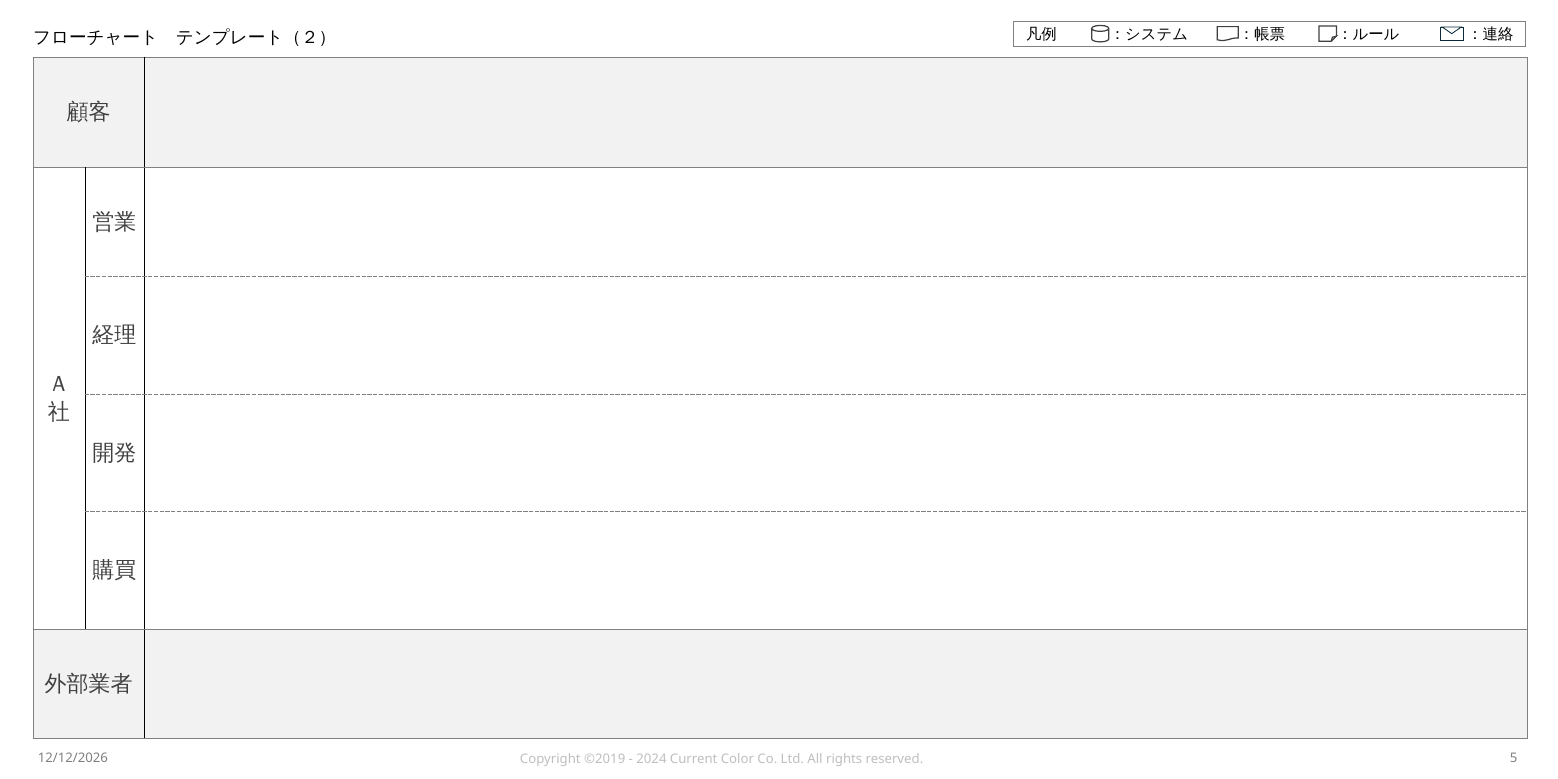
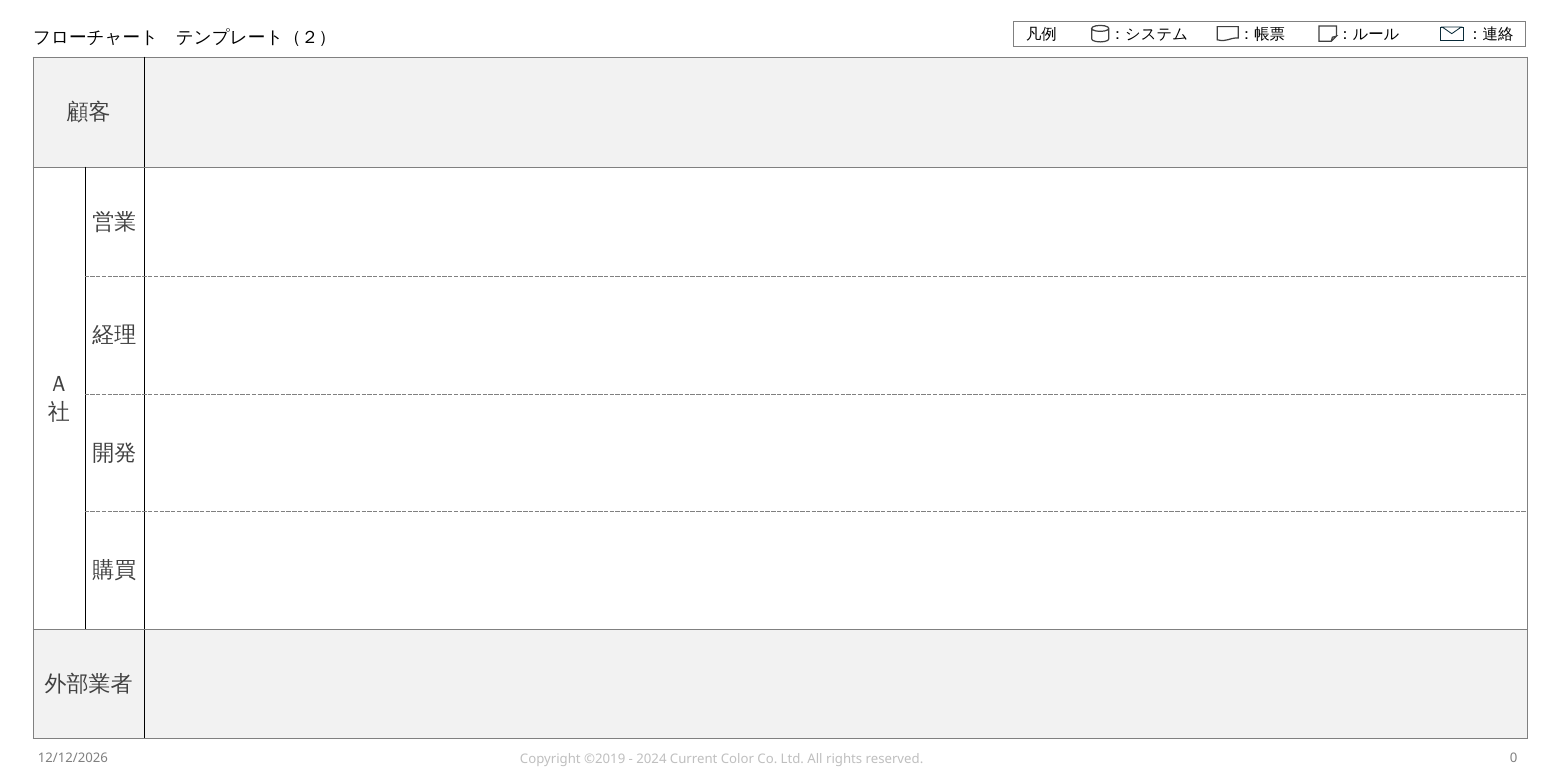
5: 5 -> 0
